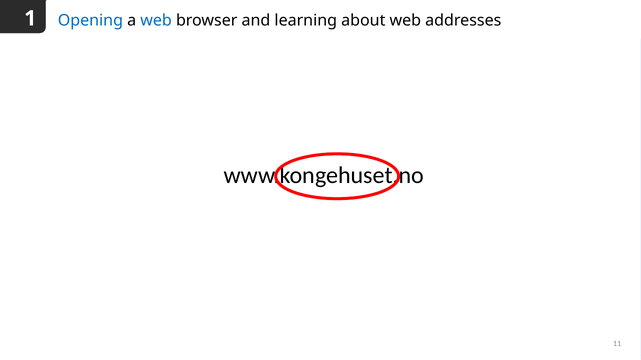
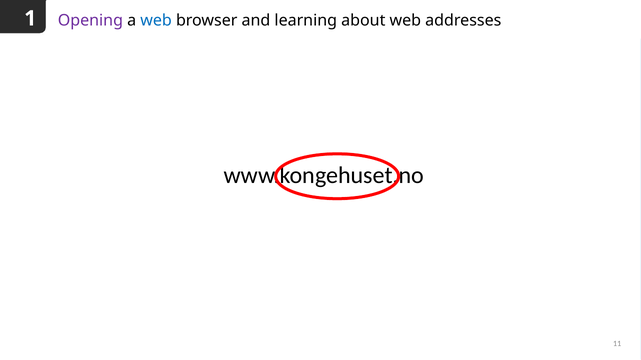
Opening colour: blue -> purple
